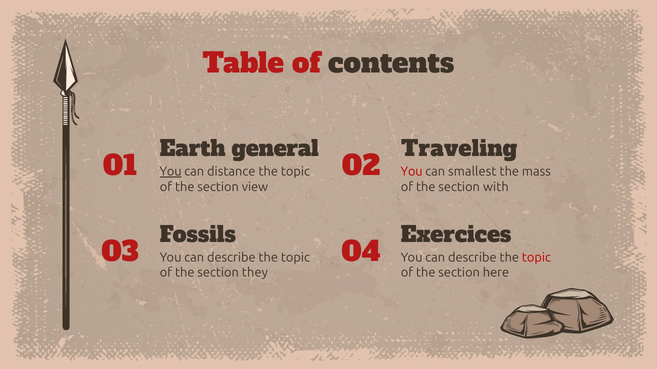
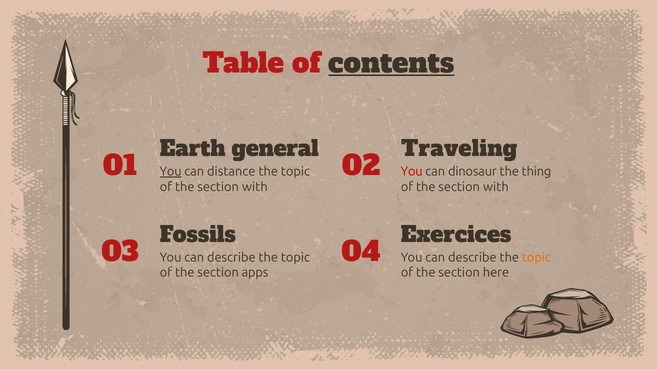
contents underline: none -> present
smallest: smallest -> dinosaur
mass: mass -> thing
view at (255, 187): view -> with
topic at (536, 258) colour: red -> orange
they: they -> apps
